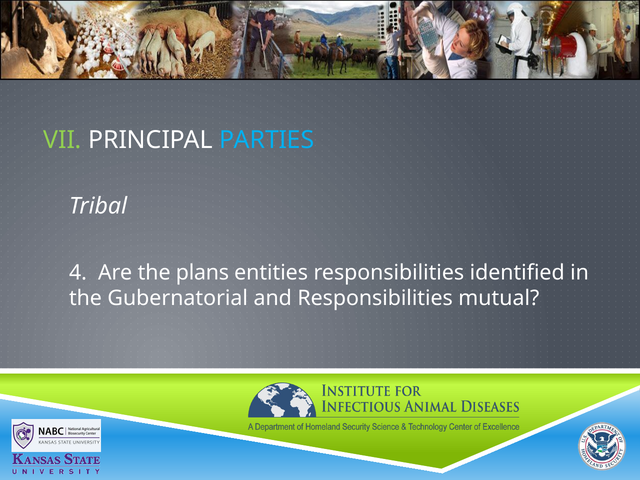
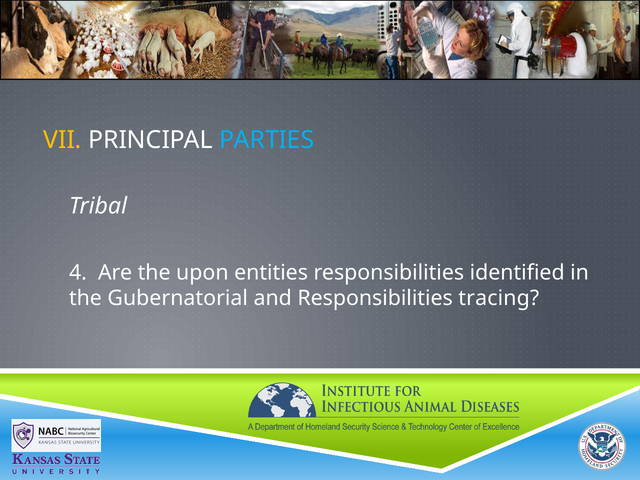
VII colour: light green -> yellow
plans: plans -> upon
mutual: mutual -> tracing
